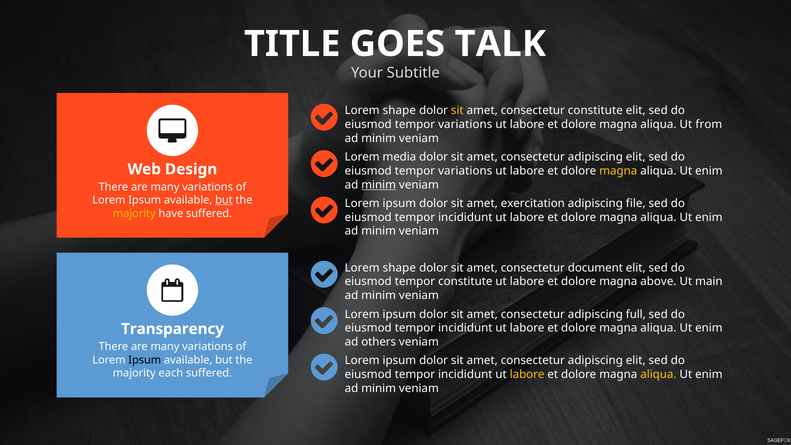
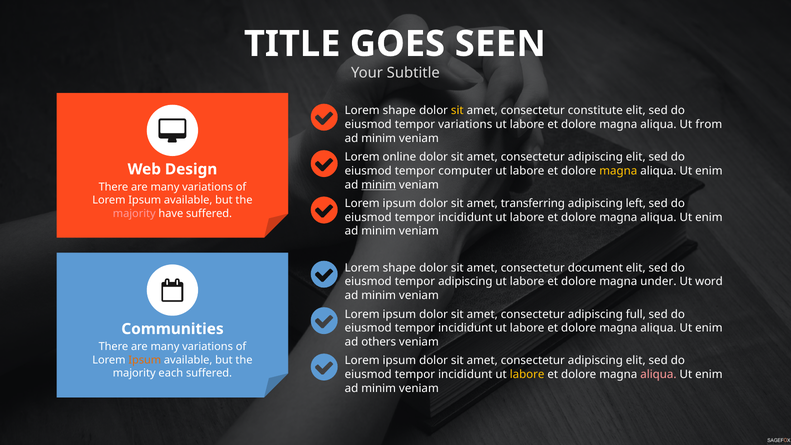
TALK: TALK -> SEEN
media: media -> online
variations at (465, 171): variations -> computer
but at (224, 200) underline: present -> none
exercitation: exercitation -> transferring
file: file -> left
majority at (134, 213) colour: yellow -> pink
tempor constitute: constitute -> adipiscing
above: above -> under
main: main -> word
Transparency: Transparency -> Communities
Ipsum at (145, 360) colour: black -> orange
aliqua at (658, 374) colour: yellow -> pink
